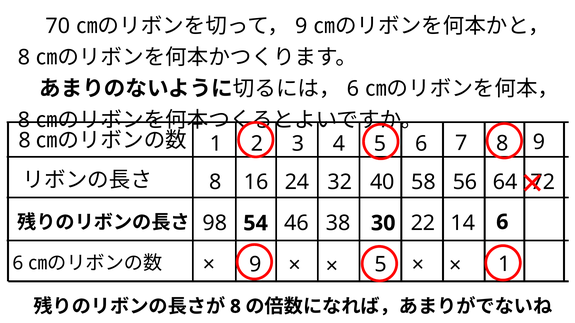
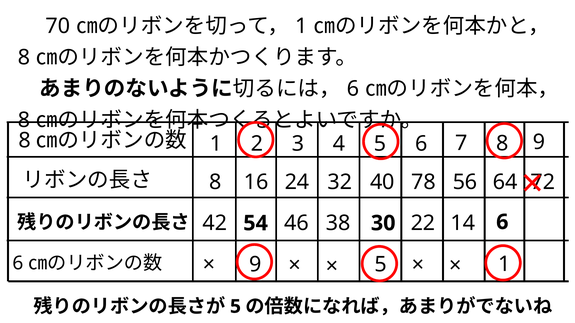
9 at (301, 26): 9 -> 1
58: 58 -> 78
98: 98 -> 42
8 at (235, 307): 8 -> 5
